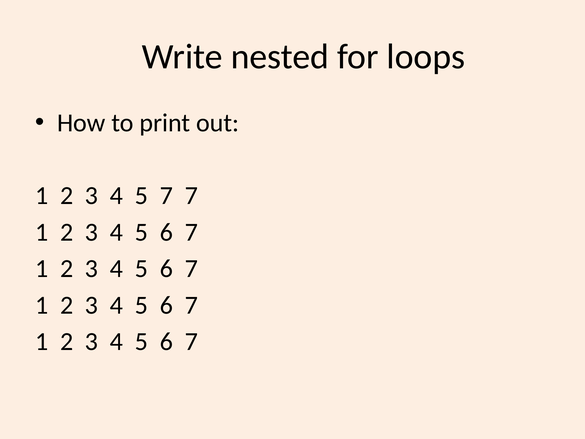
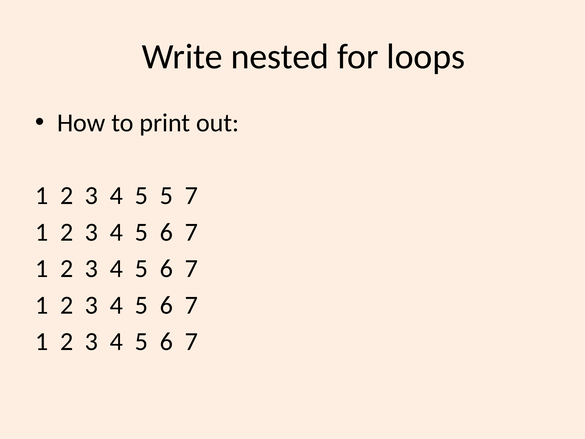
5 7: 7 -> 5
